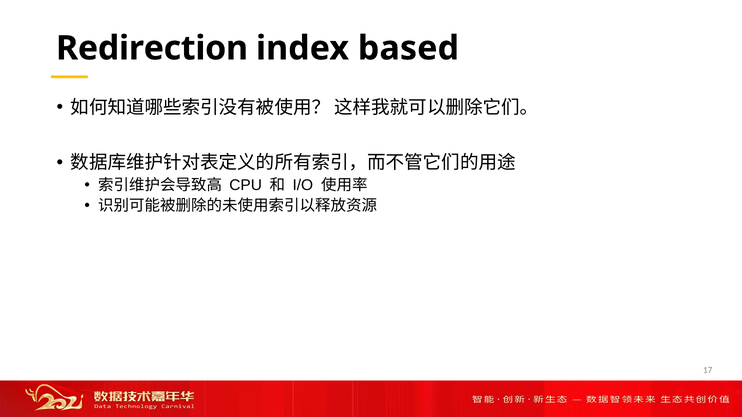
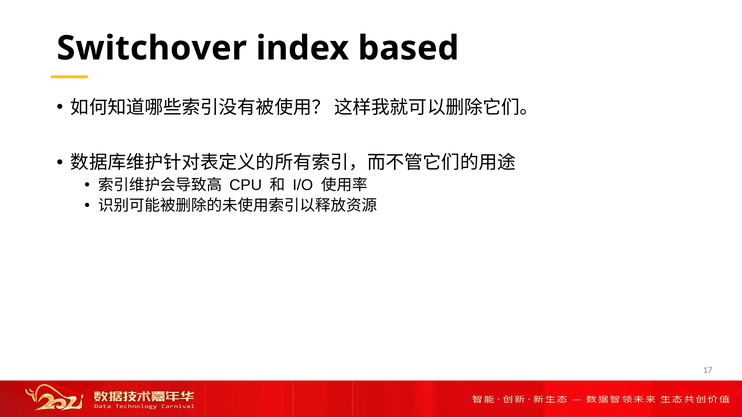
Redirection: Redirection -> Switchover
